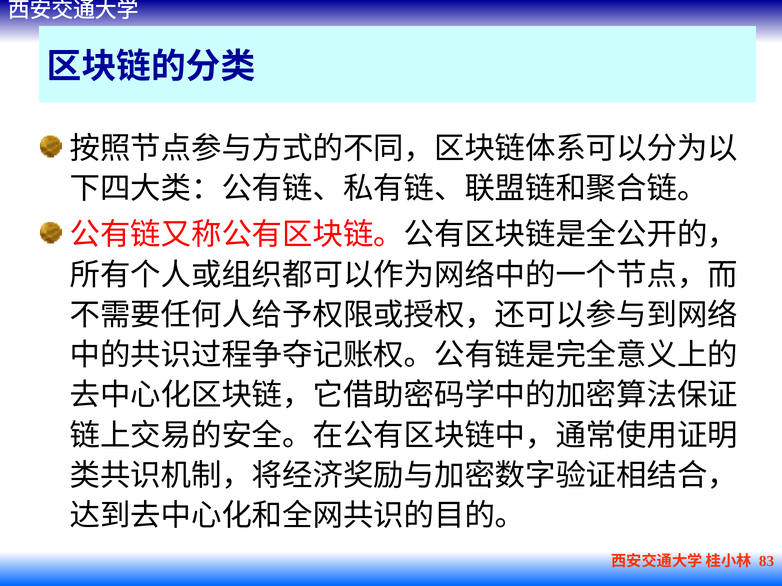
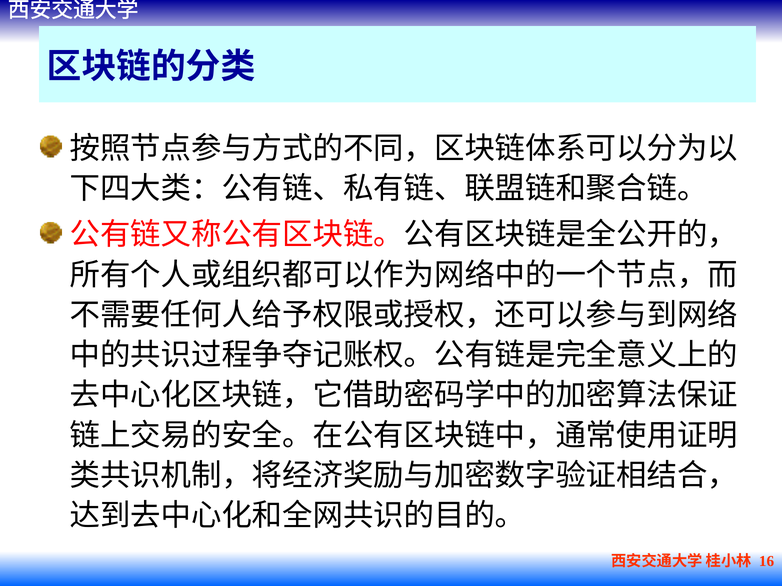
83: 83 -> 16
